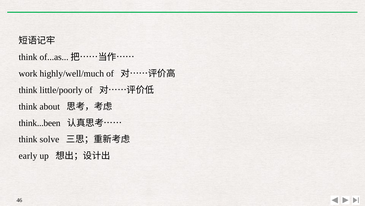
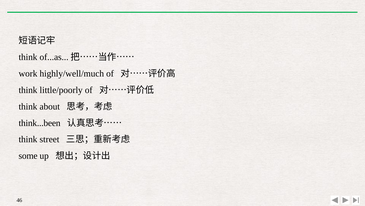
solve: solve -> street
early: early -> some
